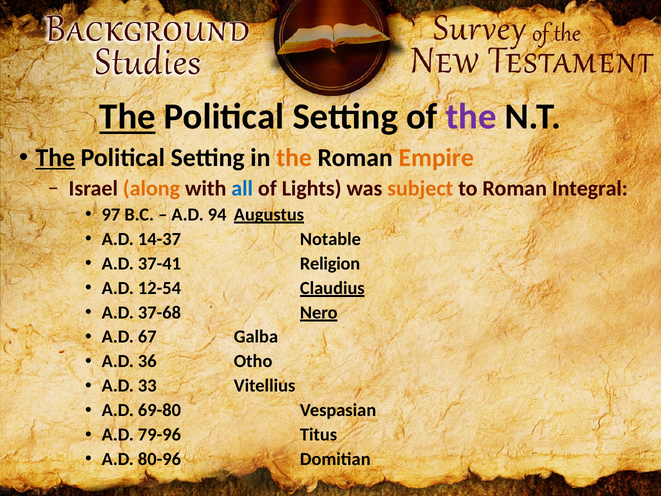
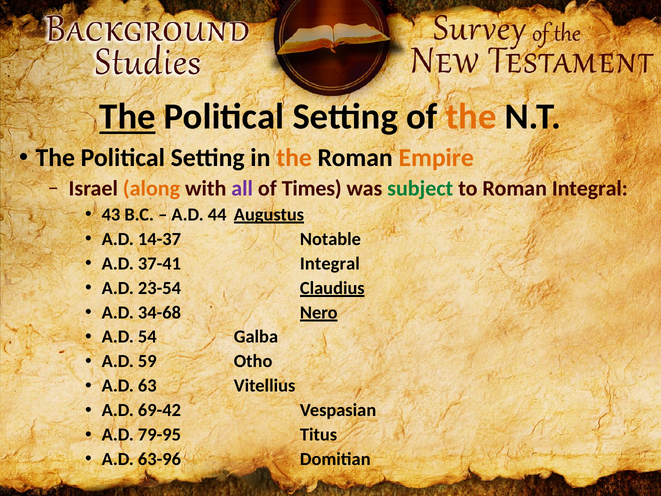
the at (471, 117) colour: purple -> orange
The at (55, 158) underline: present -> none
all colour: blue -> purple
Lights: Lights -> Times
subject colour: orange -> green
97: 97 -> 43
94: 94 -> 44
37-41 Religion: Religion -> Integral
12-54: 12-54 -> 23-54
37-68: 37-68 -> 34-68
67: 67 -> 54
36: 36 -> 59
33: 33 -> 63
69-80: 69-80 -> 69-42
79-96: 79-96 -> 79-95
80-96: 80-96 -> 63-96
